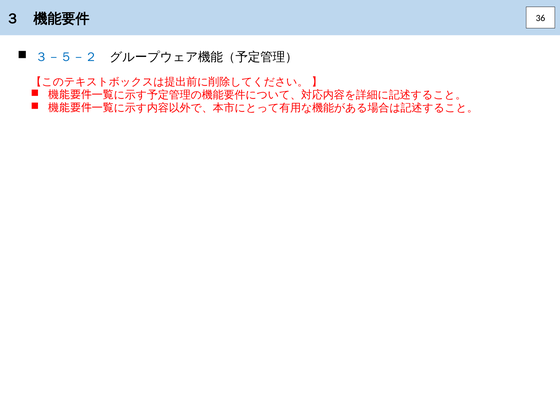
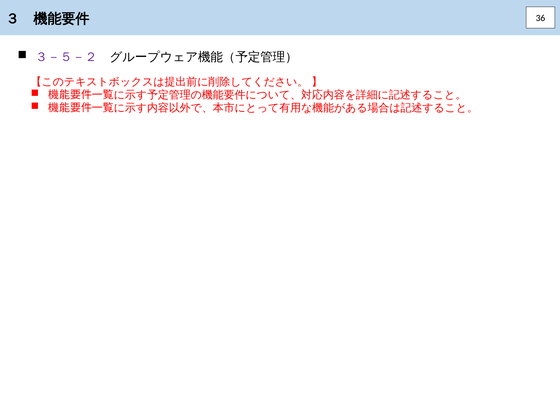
３－５－２ colour: blue -> purple
